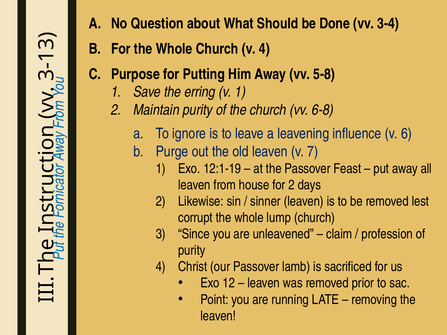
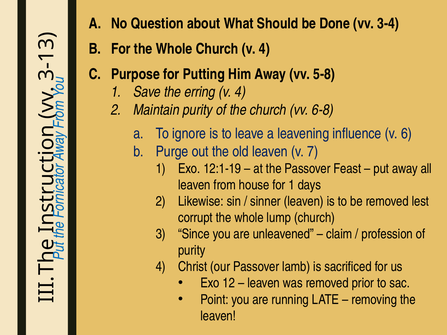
erring v 1: 1 -> 4
for 2: 2 -> 1
